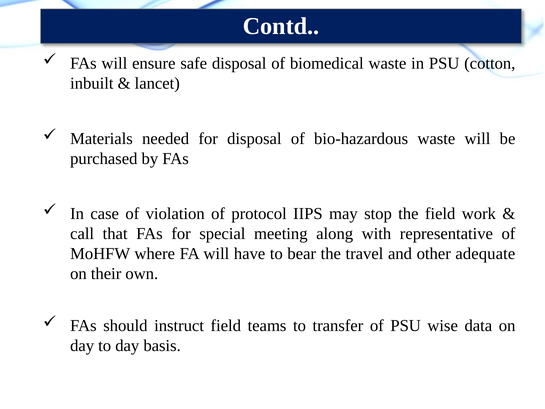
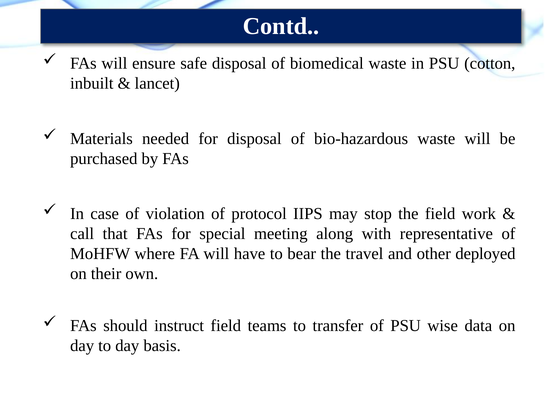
adequate: adequate -> deployed
